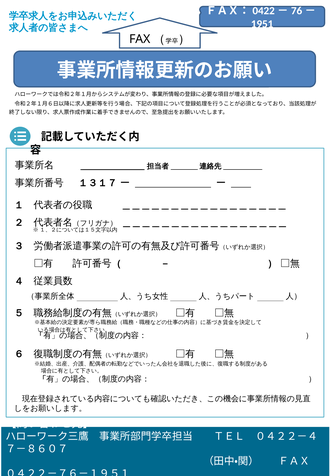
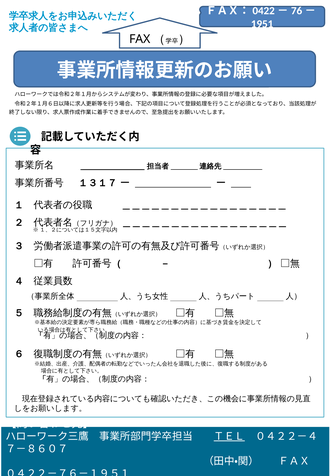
ＴＥＬ underline: none -> present
